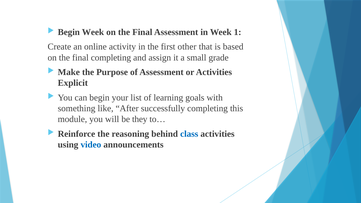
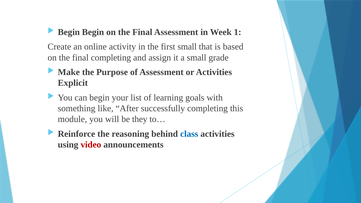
Begin Week: Week -> Begin
first other: other -> small
video colour: blue -> red
